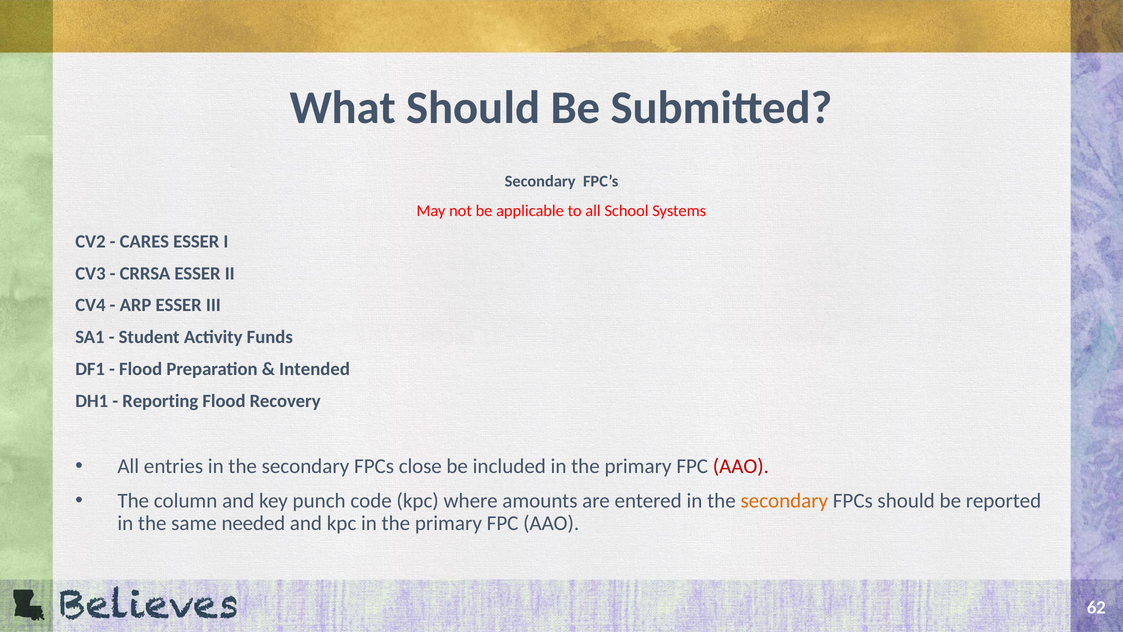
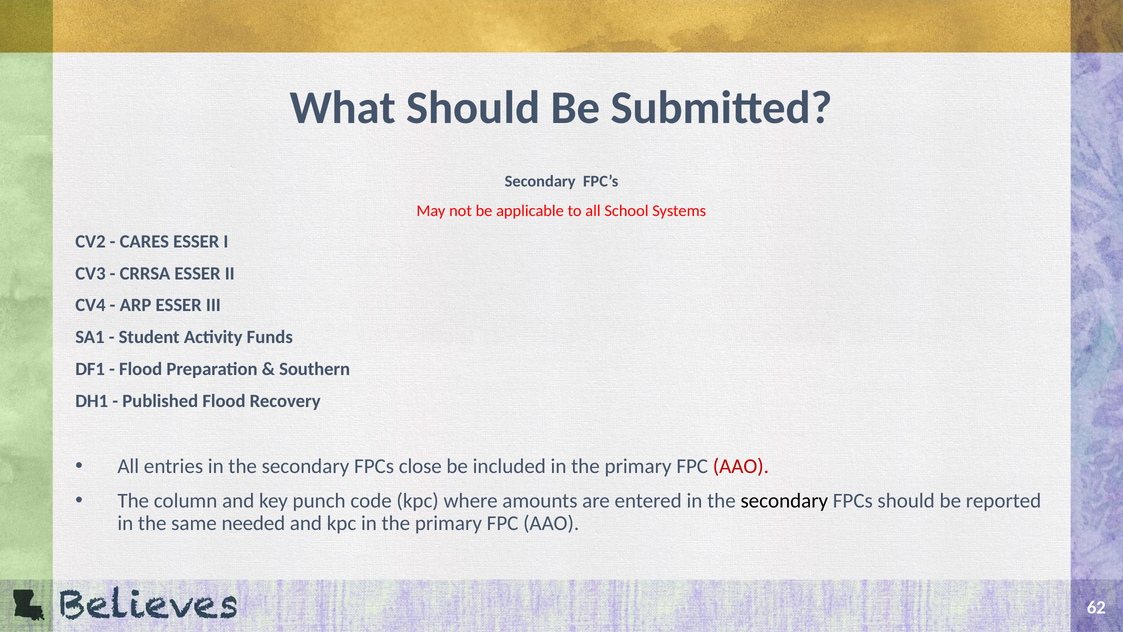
Intended: Intended -> Southern
Reporting: Reporting -> Published
secondary at (784, 500) colour: orange -> black
